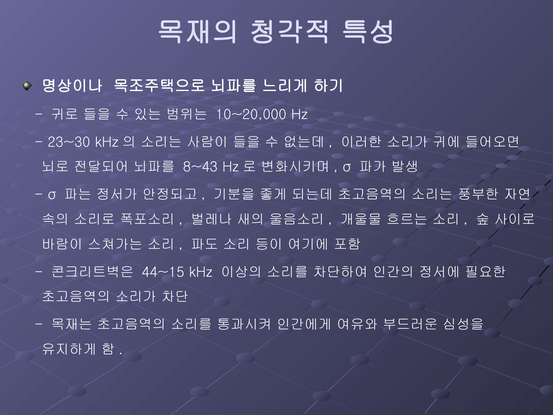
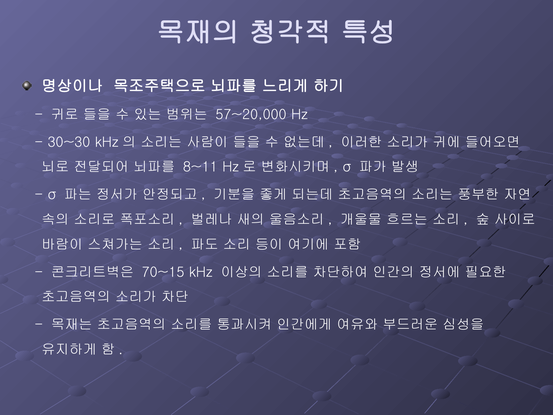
10~20,000: 10~20,000 -> 57~20,000
23~30: 23~30 -> 30~30
8~43: 8~43 -> 8~11
44~15: 44~15 -> 70~15
